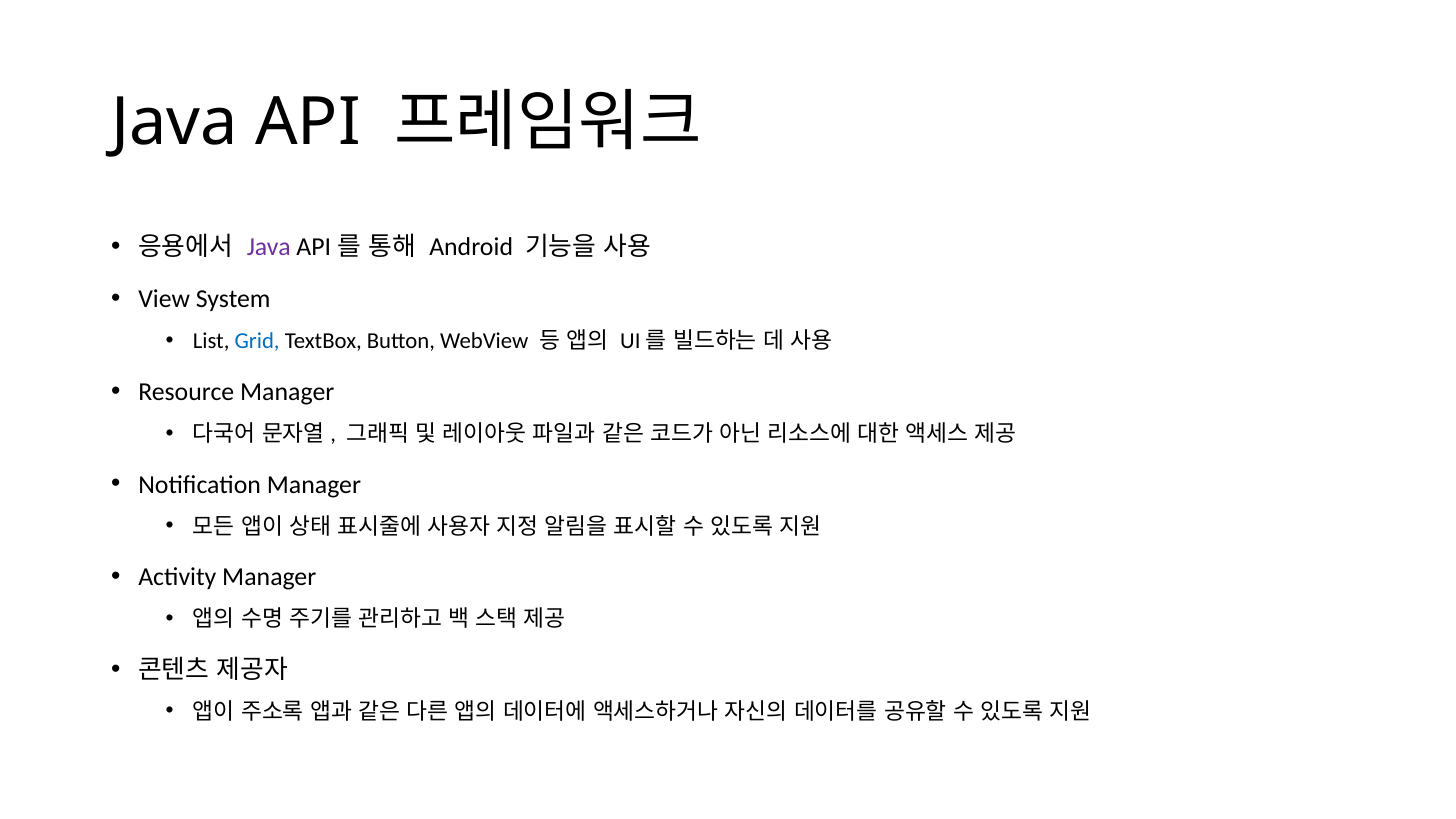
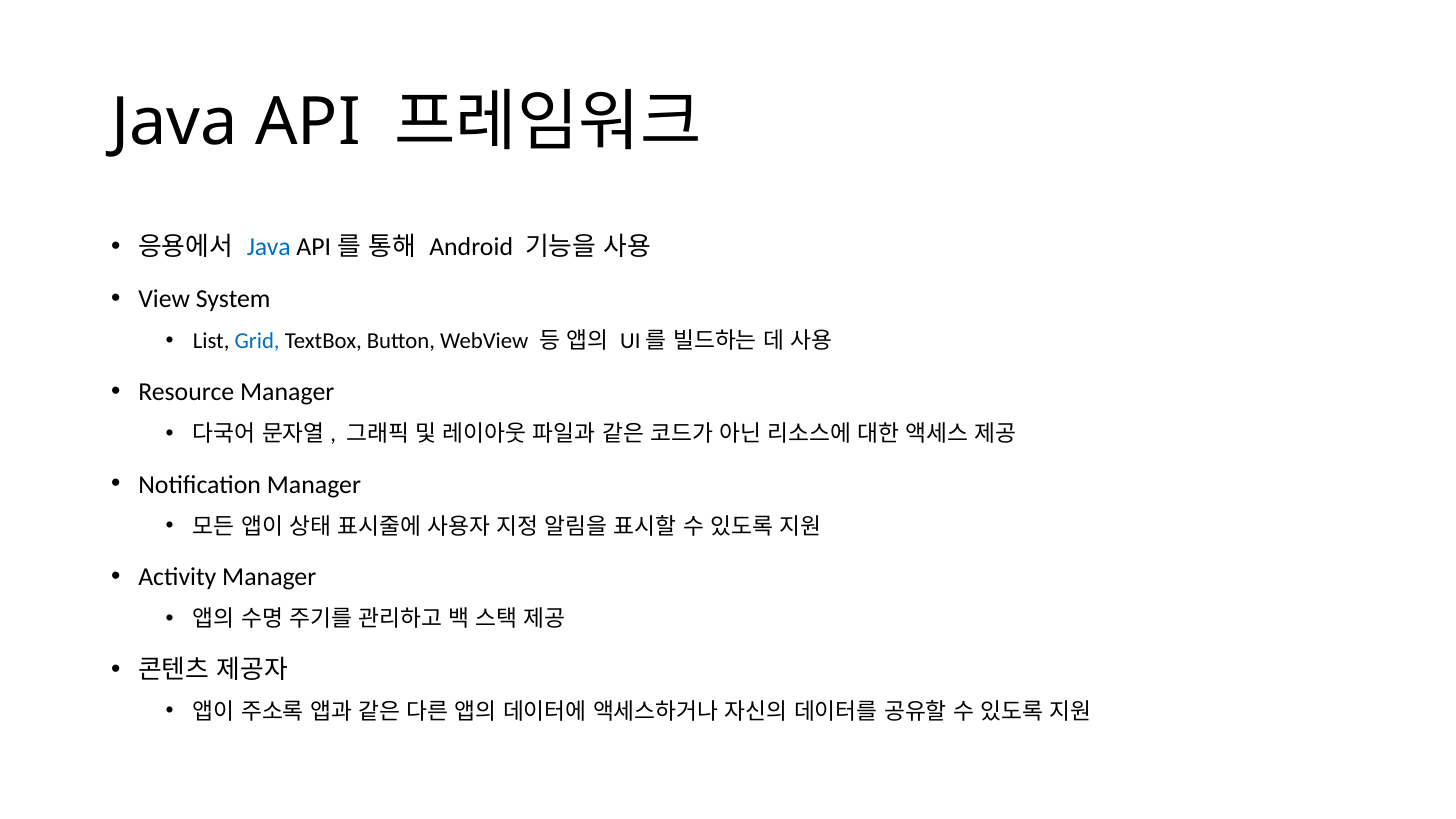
Java at (269, 247) colour: purple -> blue
